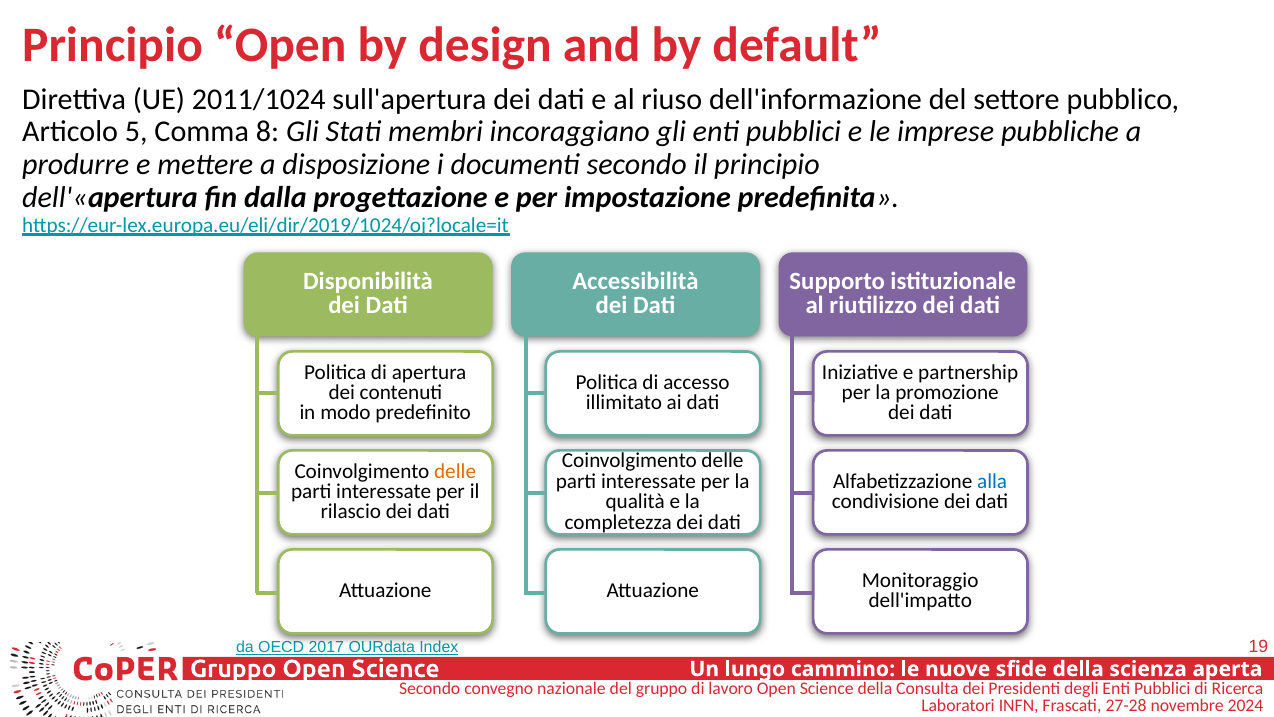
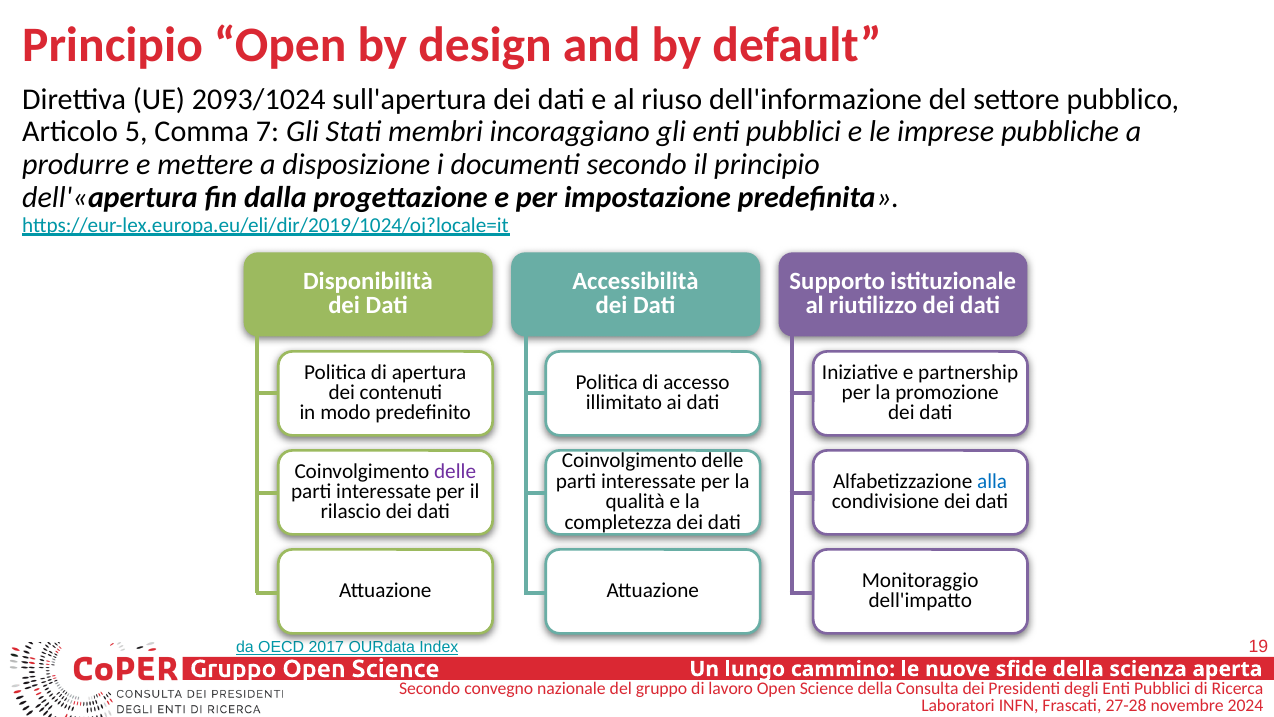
2011/1024: 2011/1024 -> 2093/1024
8: 8 -> 7
delle at (455, 471) colour: orange -> purple
